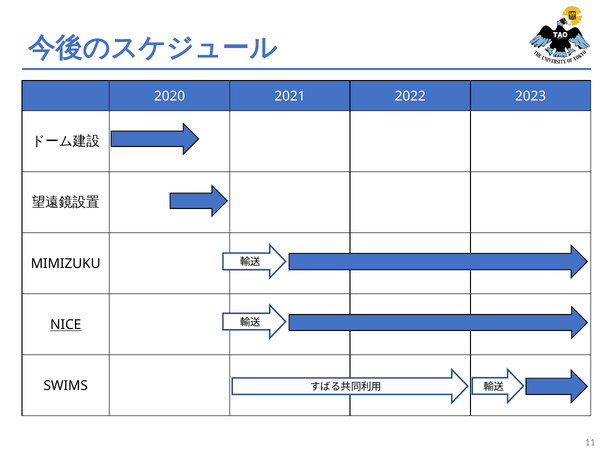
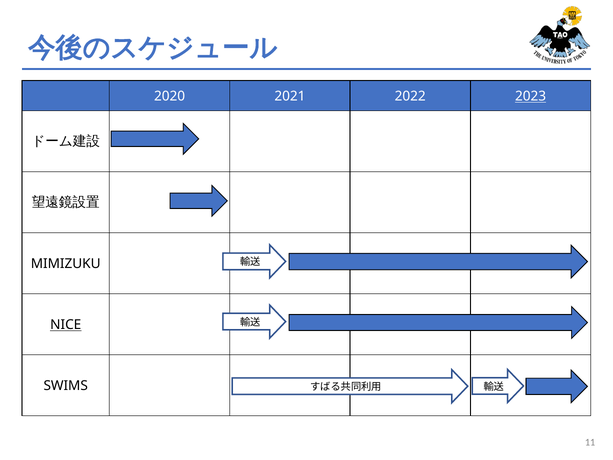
2023 underline: none -> present
